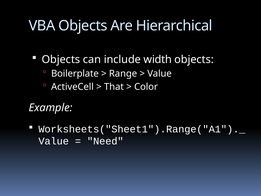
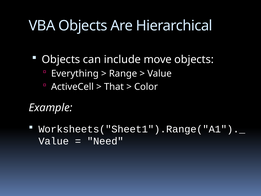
width: width -> move
Boilerplate: Boilerplate -> Everything
